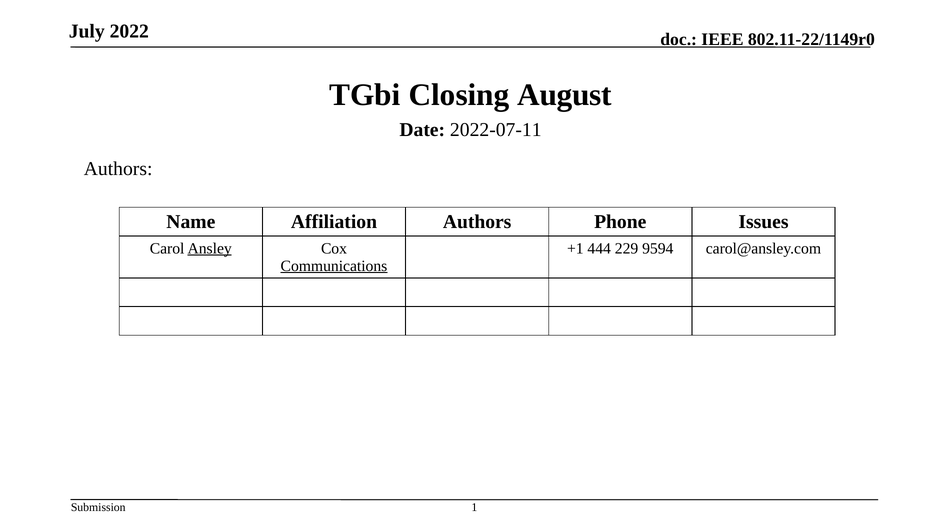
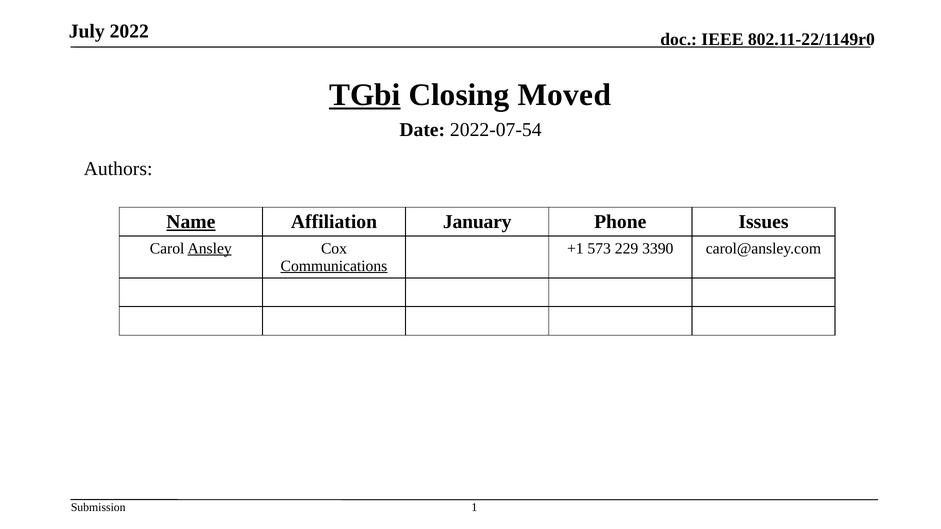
TGbi underline: none -> present
August: August -> Moved
2022-07-11: 2022-07-11 -> 2022-07-54
Name underline: none -> present
Affiliation Authors: Authors -> January
444: 444 -> 573
9594: 9594 -> 3390
